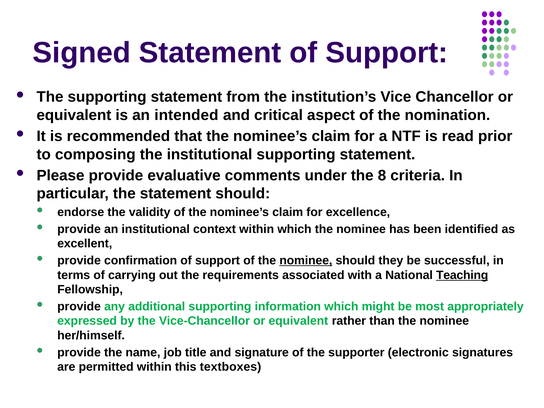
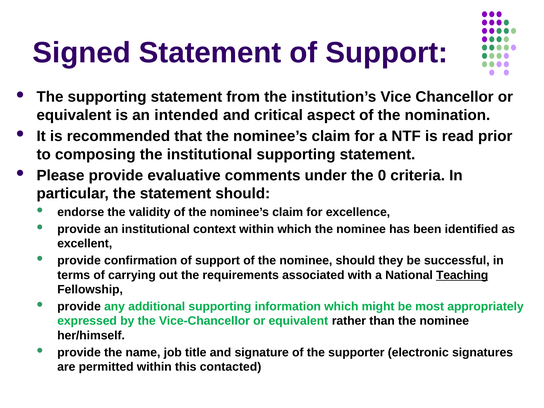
8: 8 -> 0
nominee at (306, 261) underline: present -> none
textboxes: textboxes -> contacted
